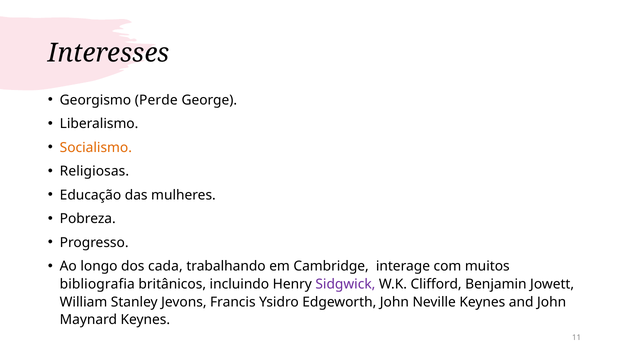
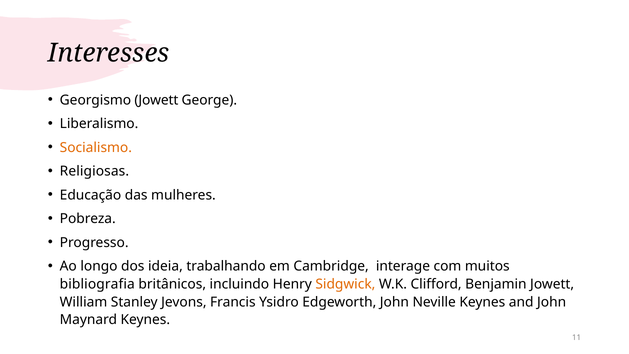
Georgismo Perde: Perde -> Jowett
cada: cada -> ideia
Sidgwick colour: purple -> orange
